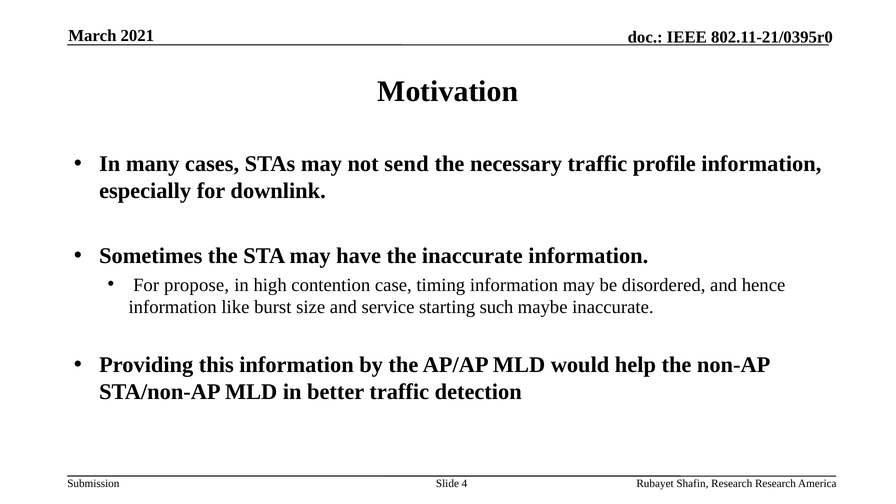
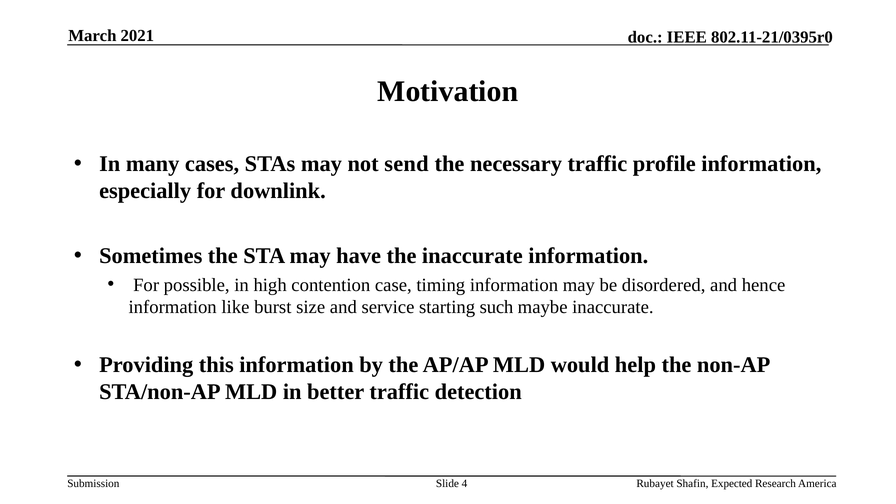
propose: propose -> possible
Shafin Research: Research -> Expected
